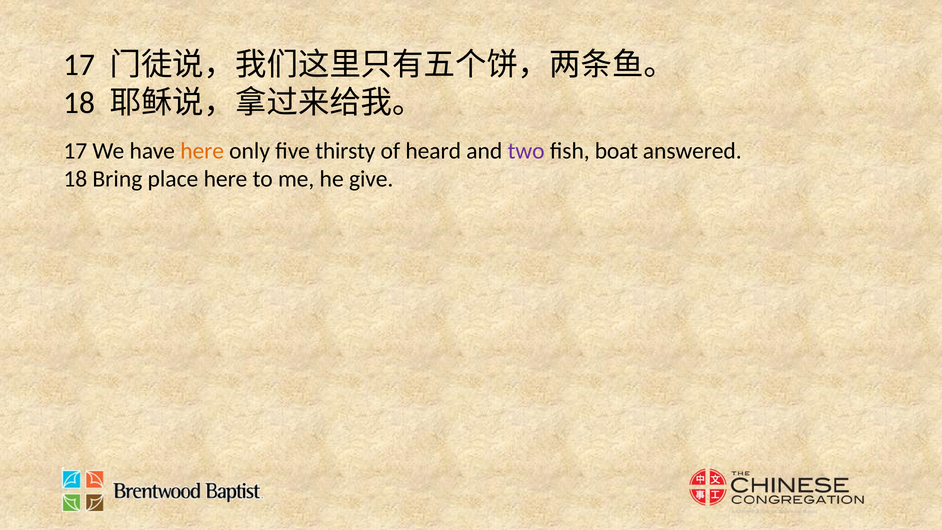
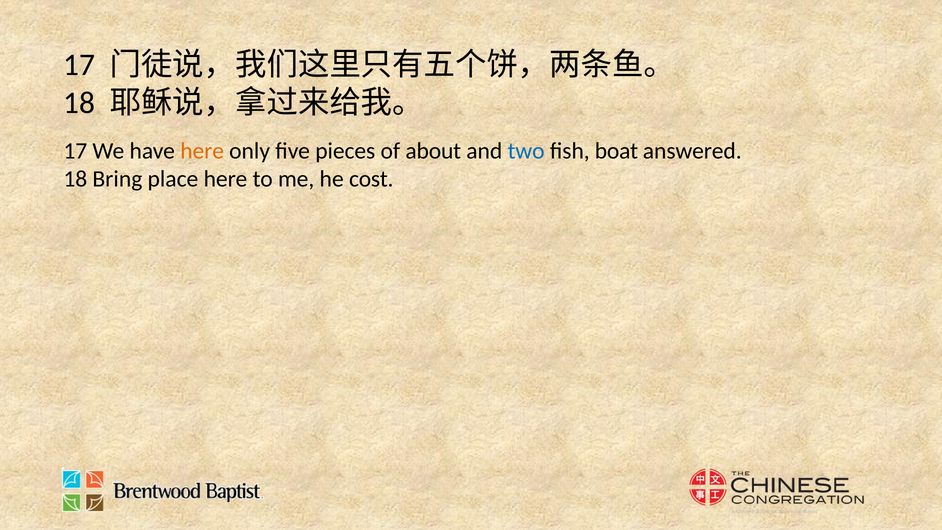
thirsty: thirsty -> pieces
heard: heard -> about
two colour: purple -> blue
give: give -> cost
